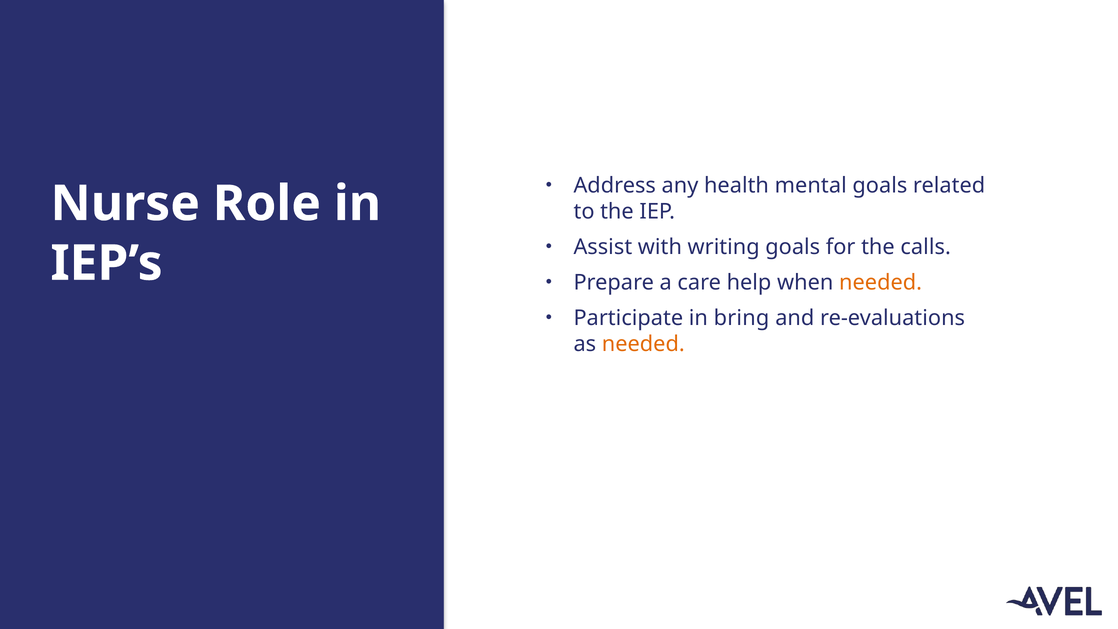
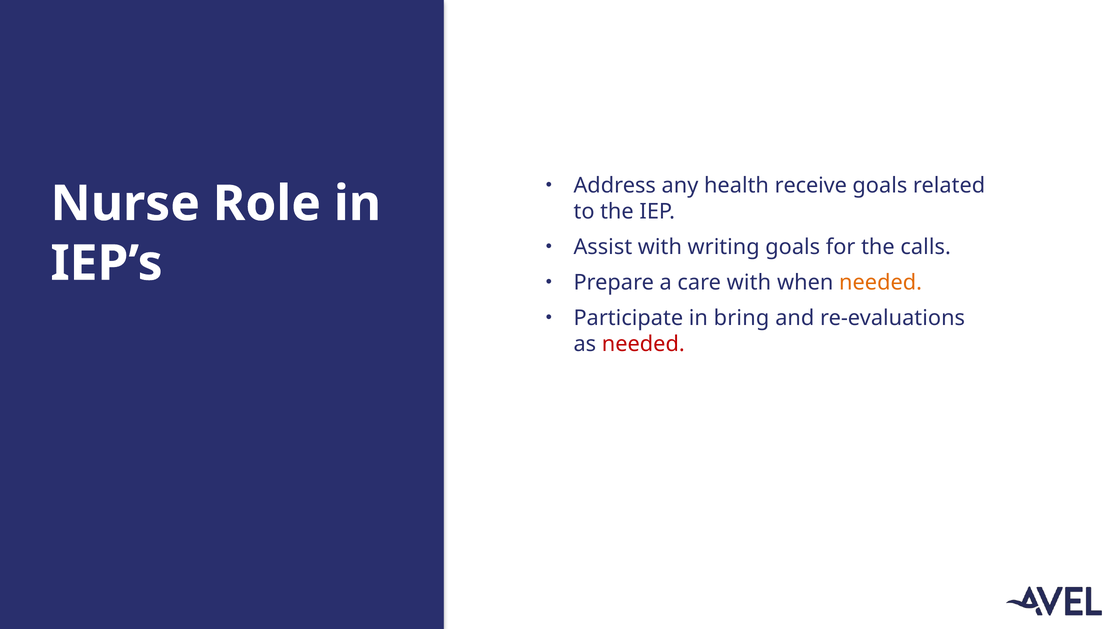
mental: mental -> receive
care help: help -> with
needed at (643, 344) colour: orange -> red
